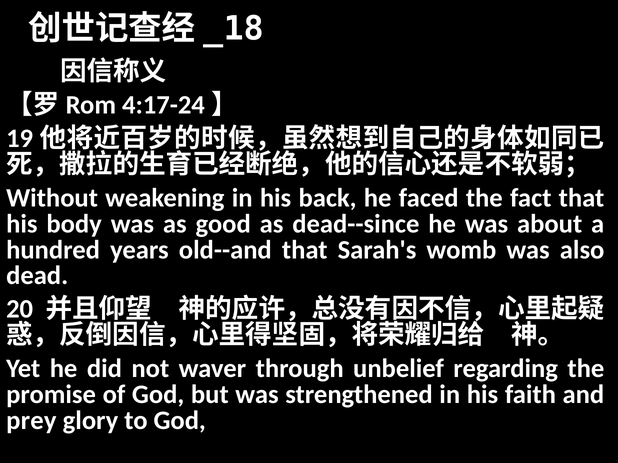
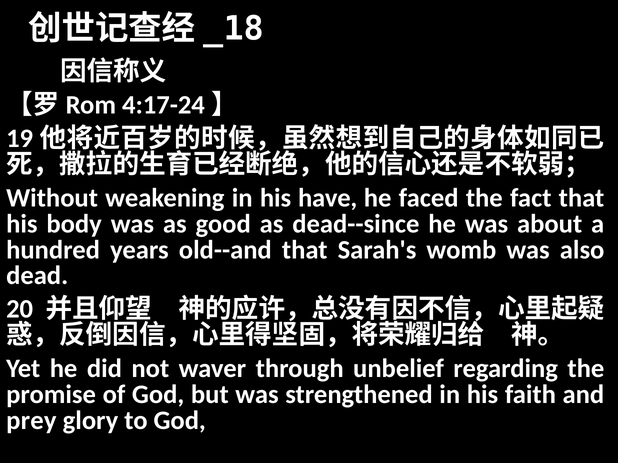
back: back -> have
